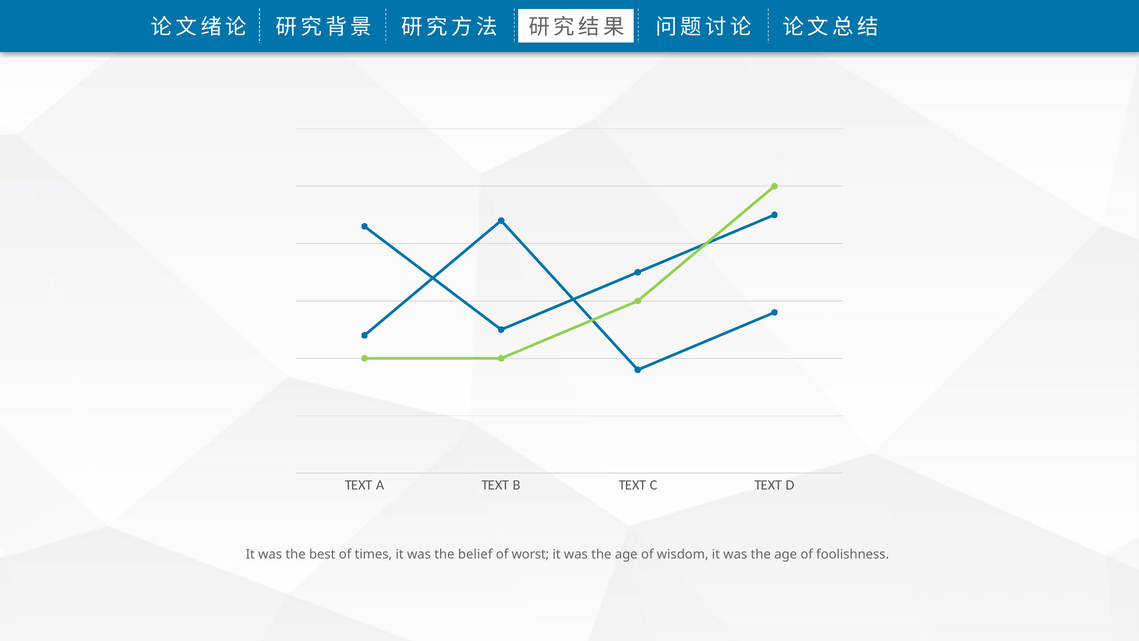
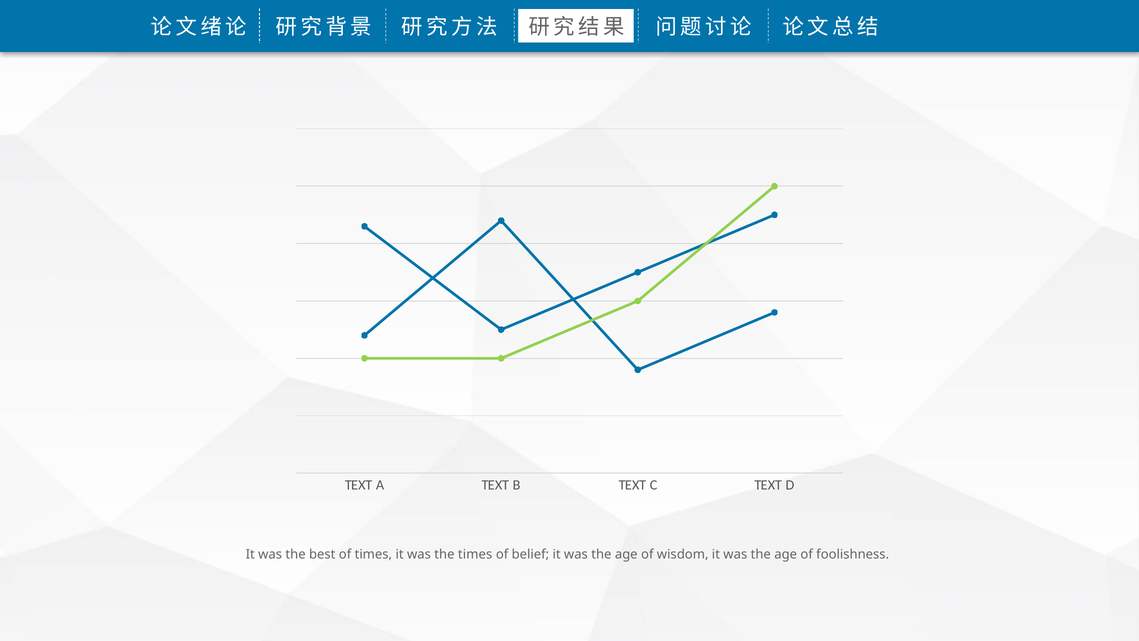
the belief: belief -> times
worst: worst -> belief
